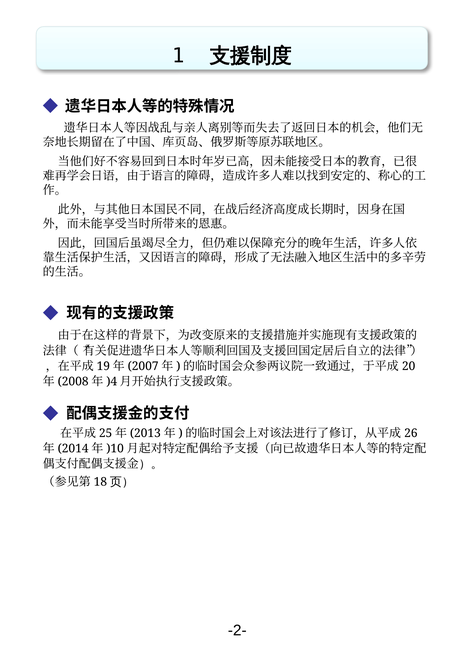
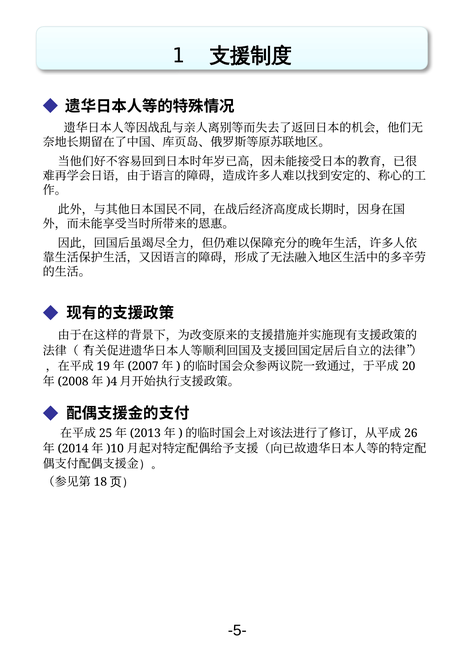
-2-: -2- -> -5-
